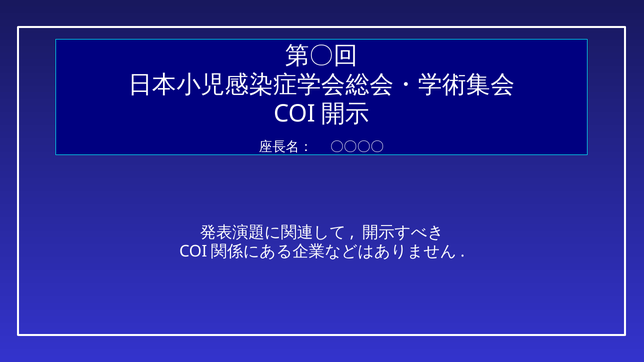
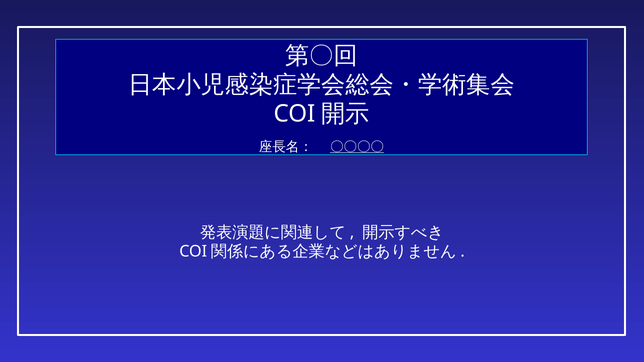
〇〇〇〇 underline: none -> present
